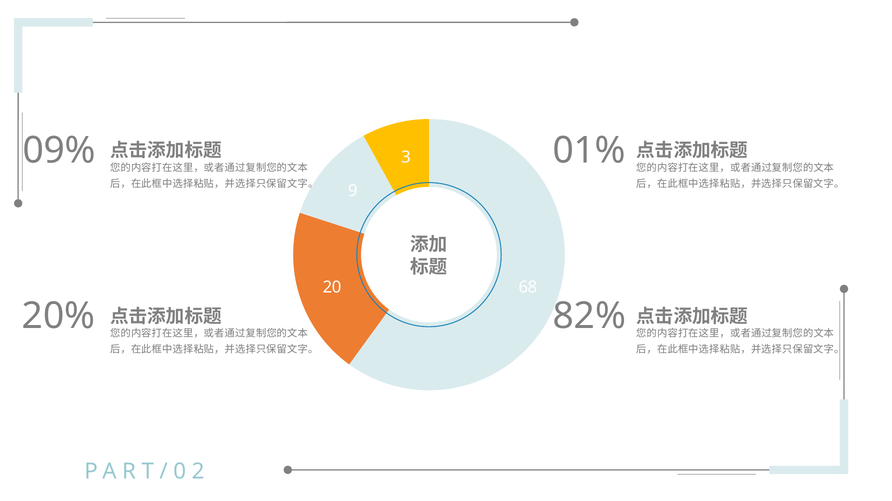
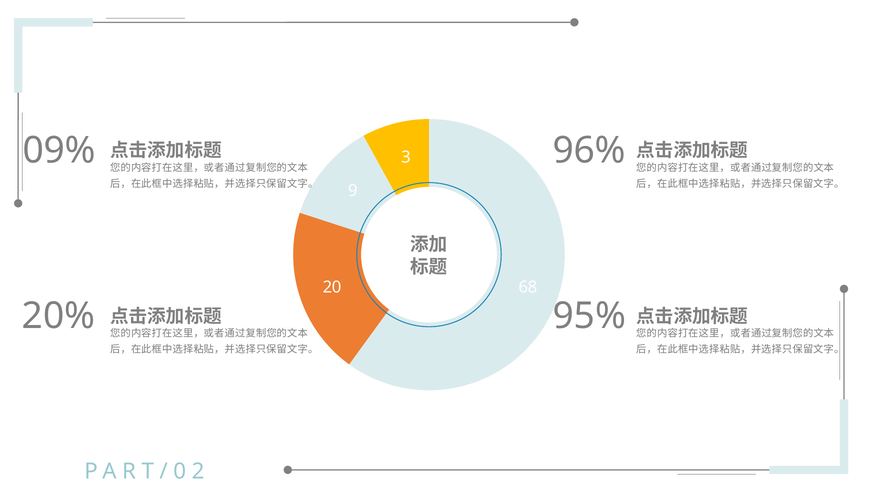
01%: 01% -> 96%
82%: 82% -> 95%
